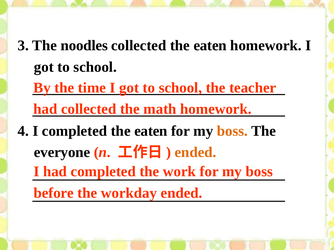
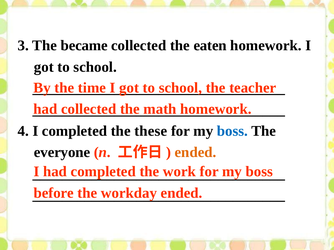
noodles: noodles -> became
completed the eaten: eaten -> these
boss at (232, 131) colour: orange -> blue
